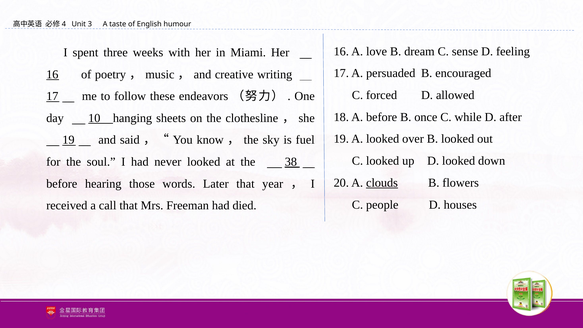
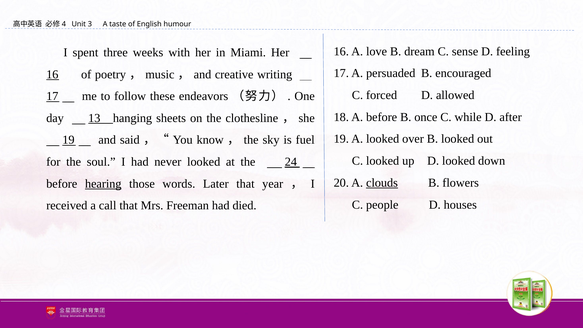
10: 10 -> 13
38: 38 -> 24
hearing underline: none -> present
